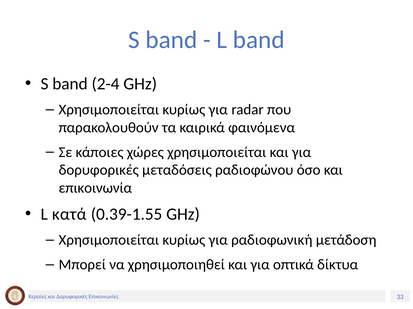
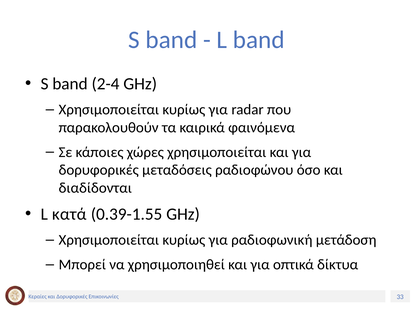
επικοινωνία: επικοινωνία -> διαδίδονται
